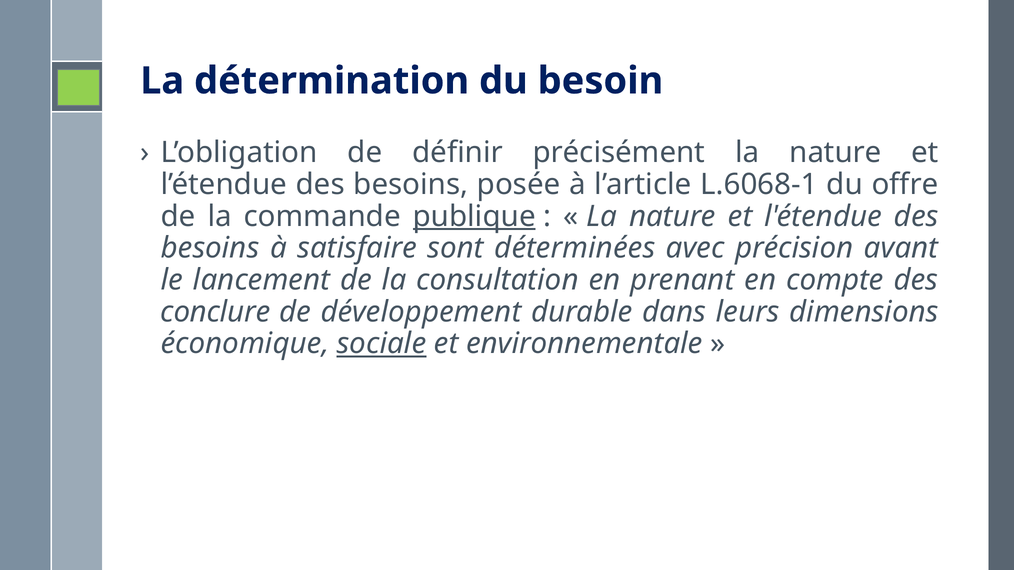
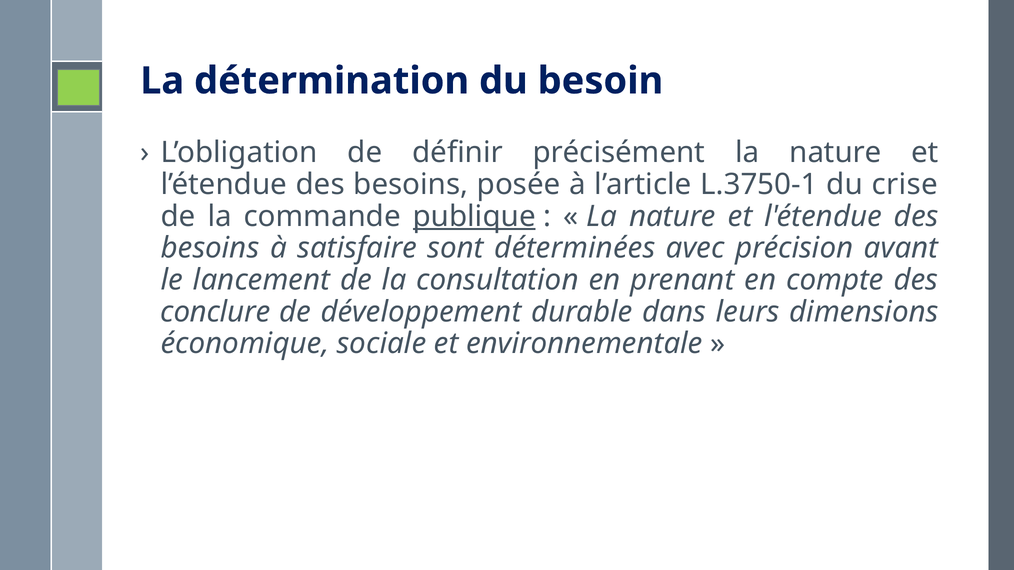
L.6068-1: L.6068-1 -> L.3750-1
offre: offre -> crise
sociale underline: present -> none
